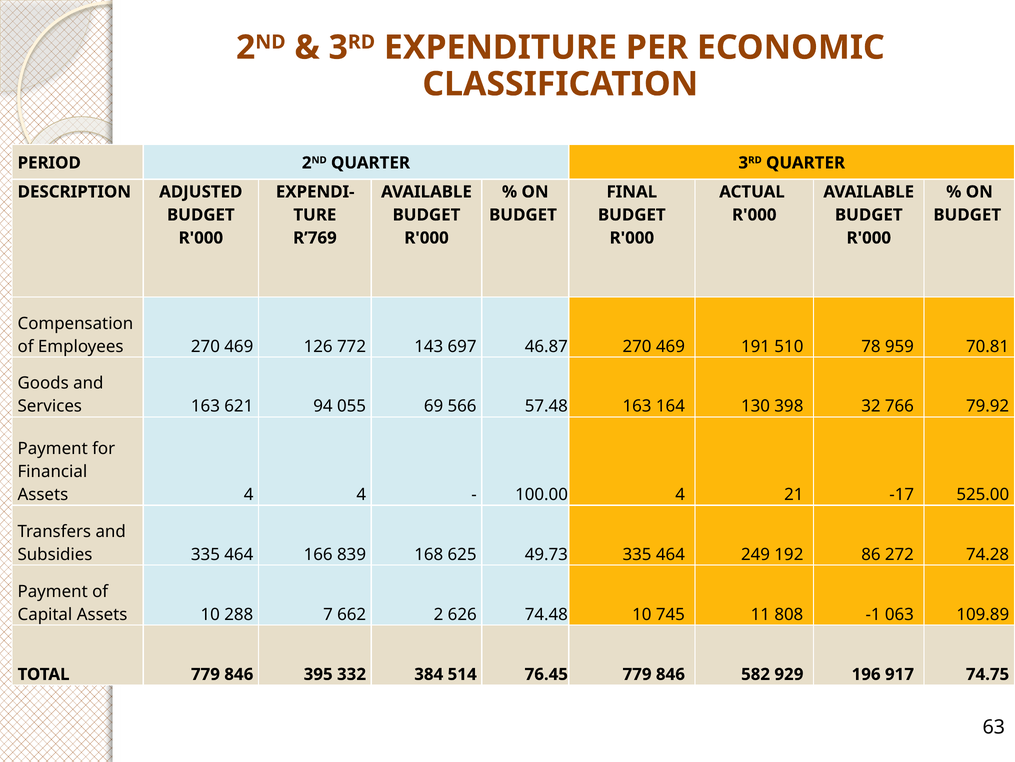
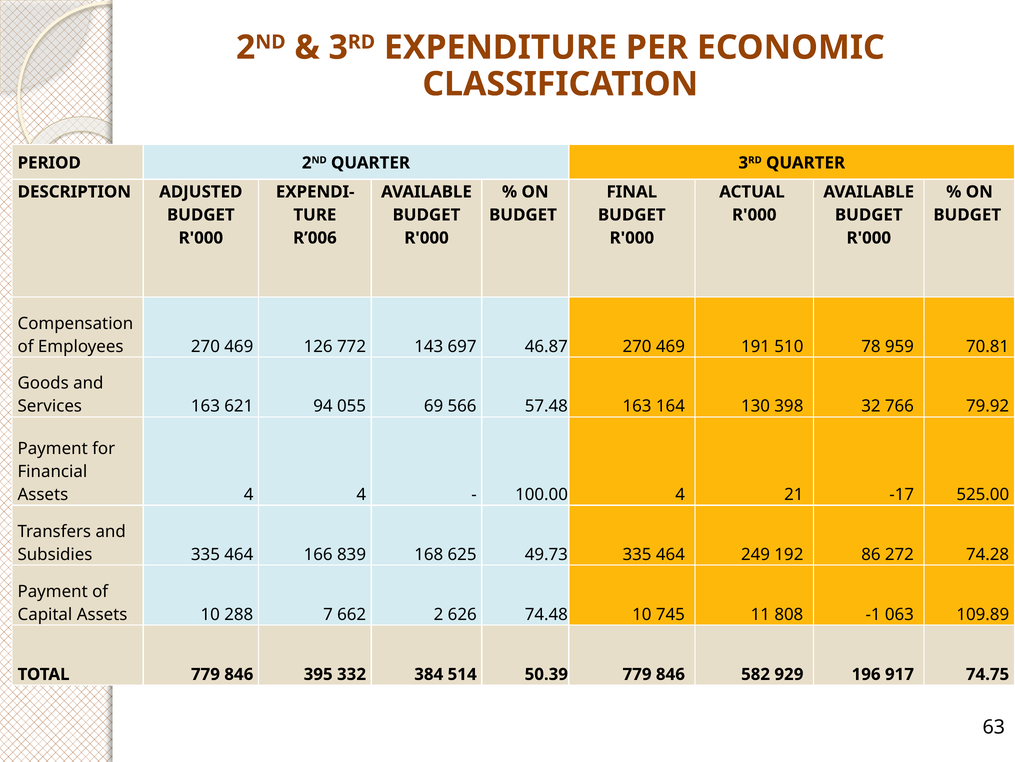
R’769: R’769 -> R’006
76.45: 76.45 -> 50.39
